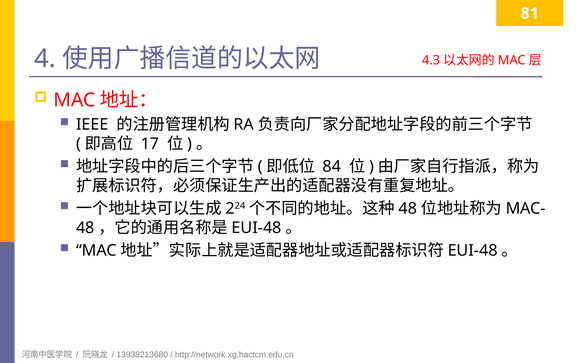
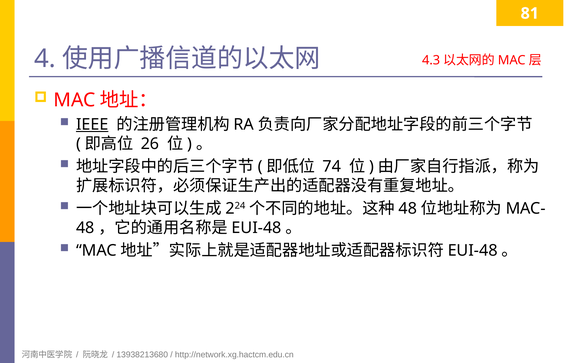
IEEE underline: none -> present
17: 17 -> 26
84: 84 -> 74
